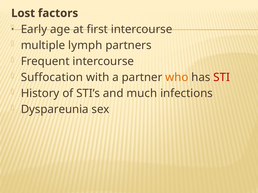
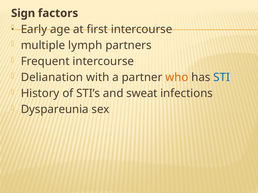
Lost: Lost -> Sign
Suffocation: Suffocation -> Delianation
STI colour: red -> blue
much: much -> sweat
